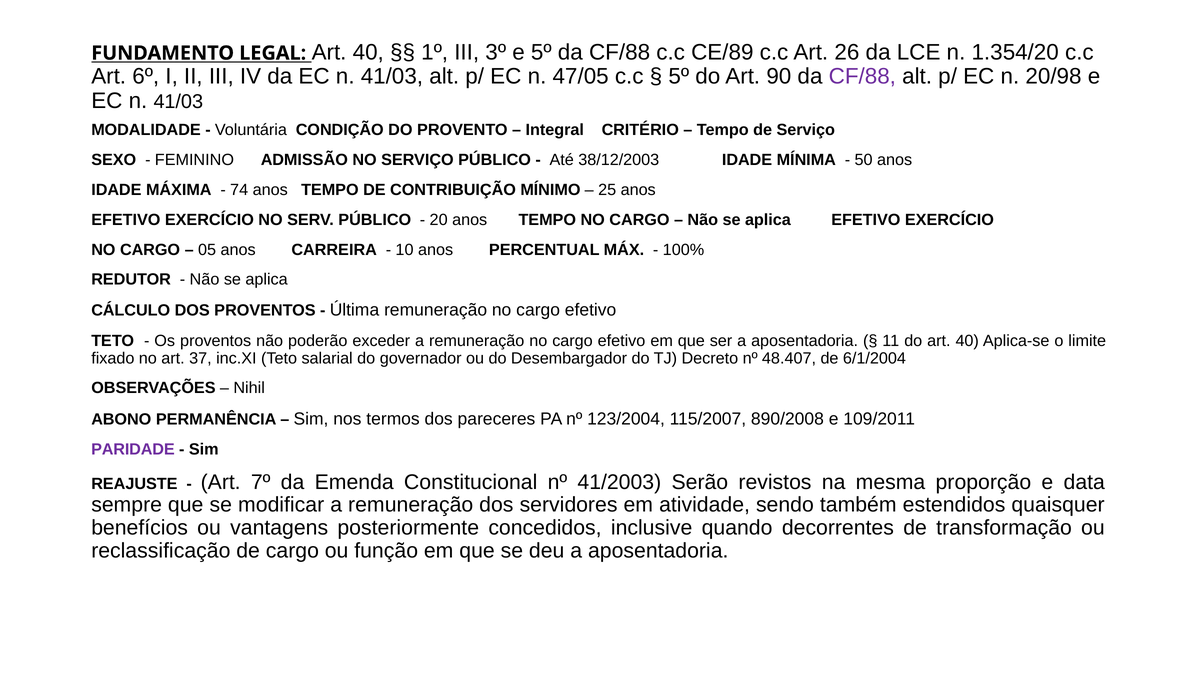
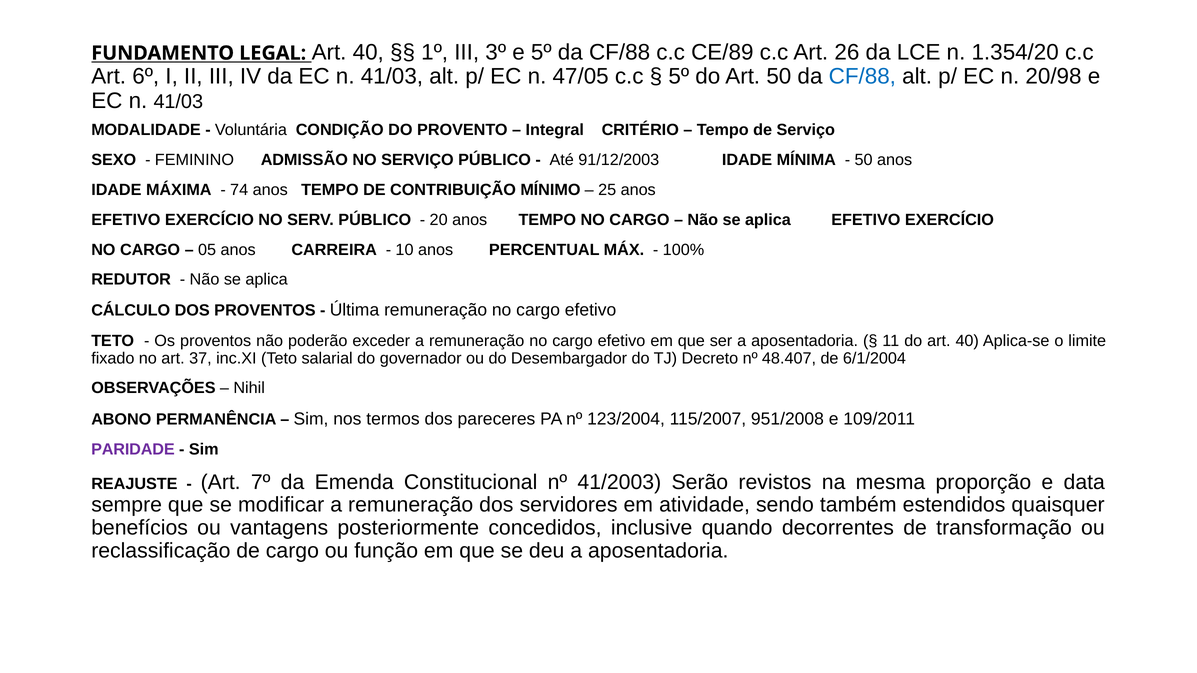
Art 90: 90 -> 50
CF/88 at (862, 77) colour: purple -> blue
38/12/2003: 38/12/2003 -> 91/12/2003
890/2008: 890/2008 -> 951/2008
